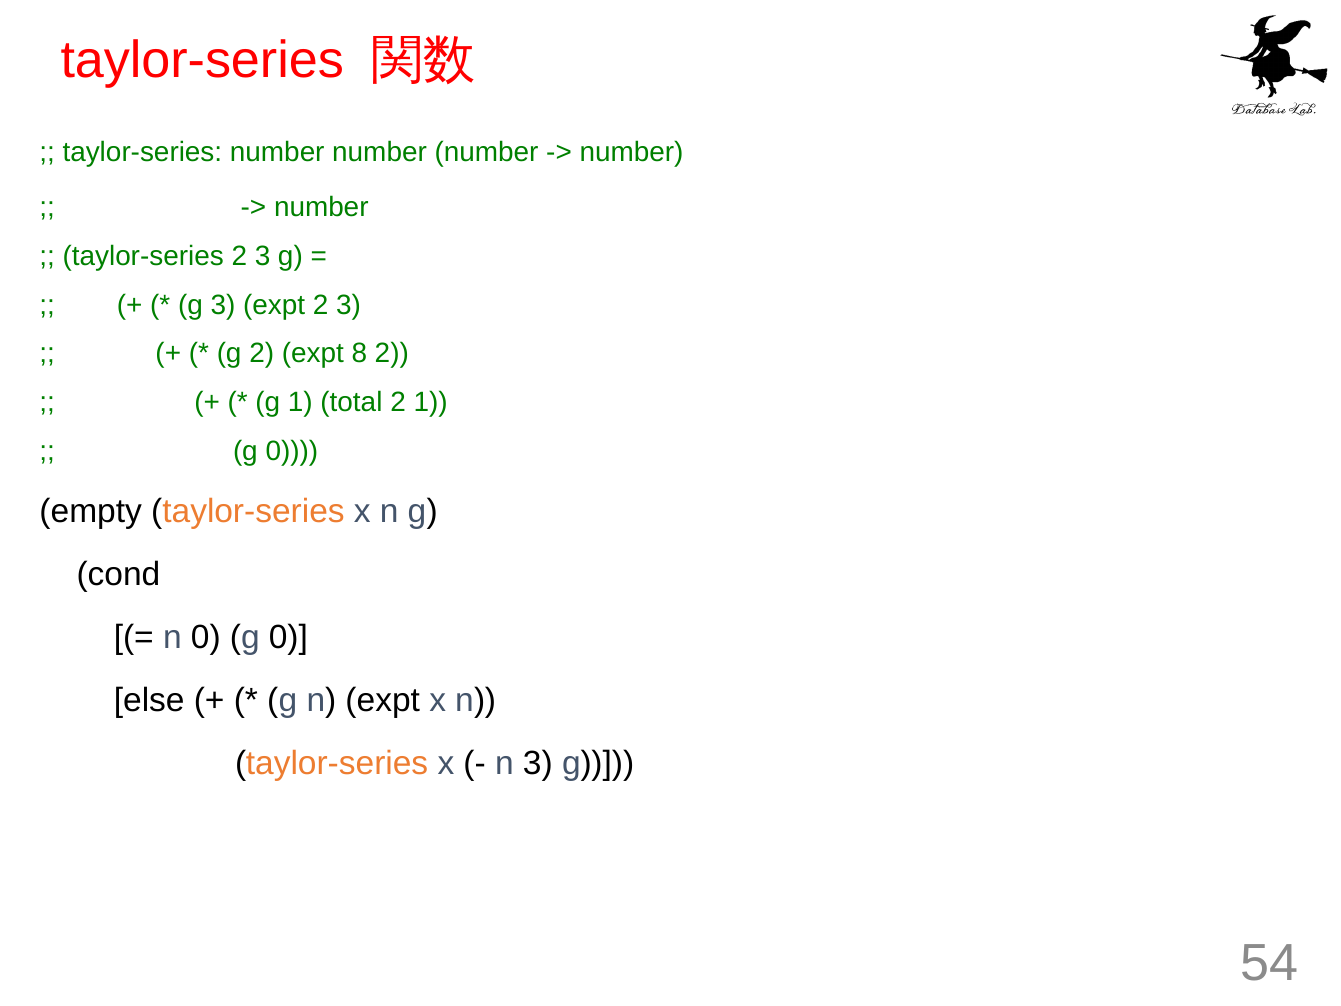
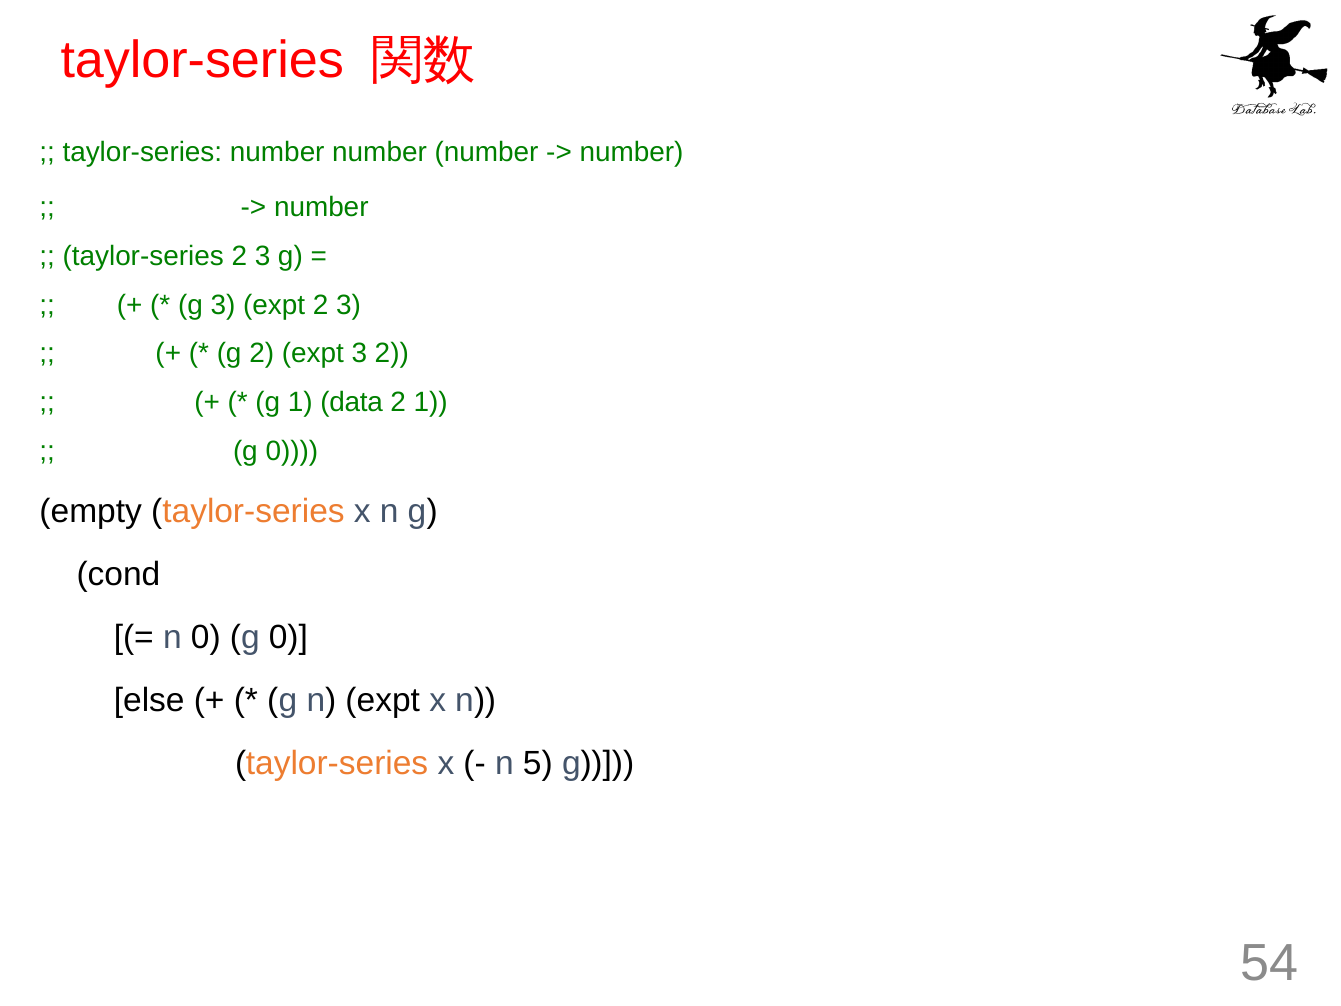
expt 8: 8 -> 3
total: total -> data
n 3: 3 -> 5
